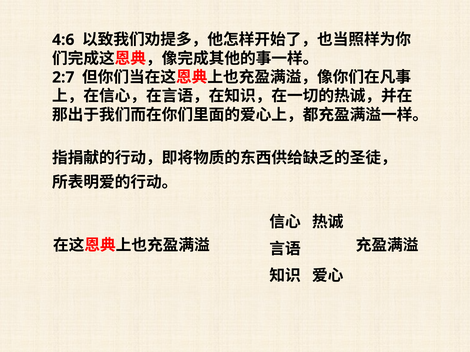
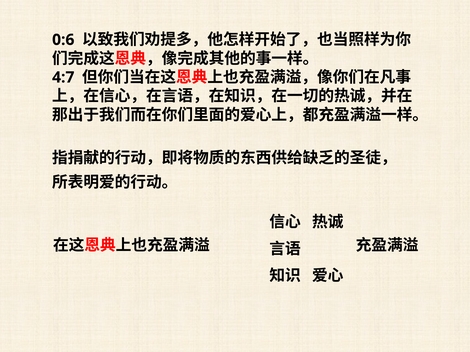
4:6: 4:6 -> 0:6
2:7: 2:7 -> 4:7
